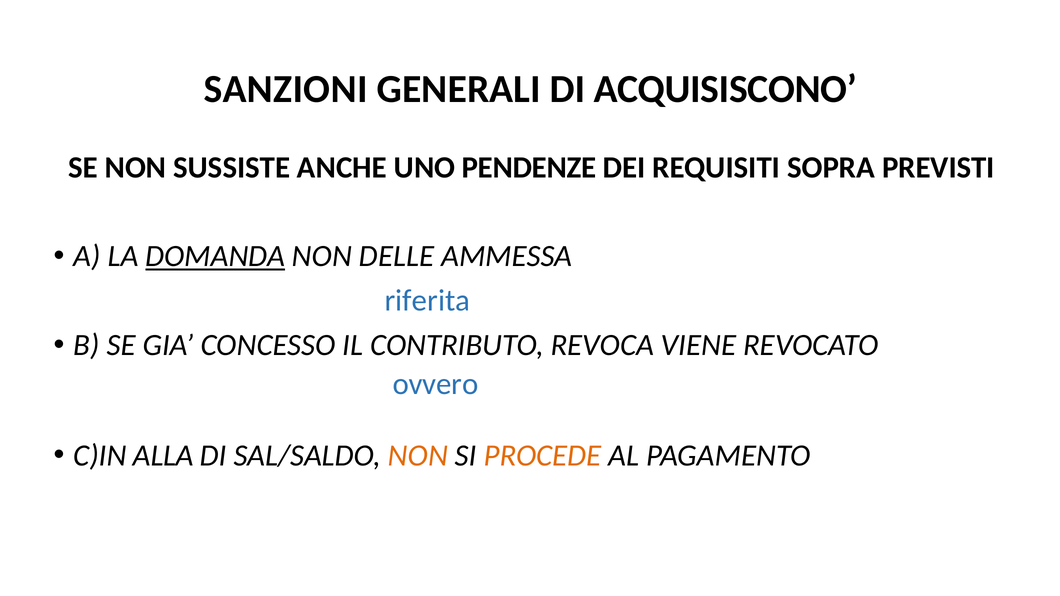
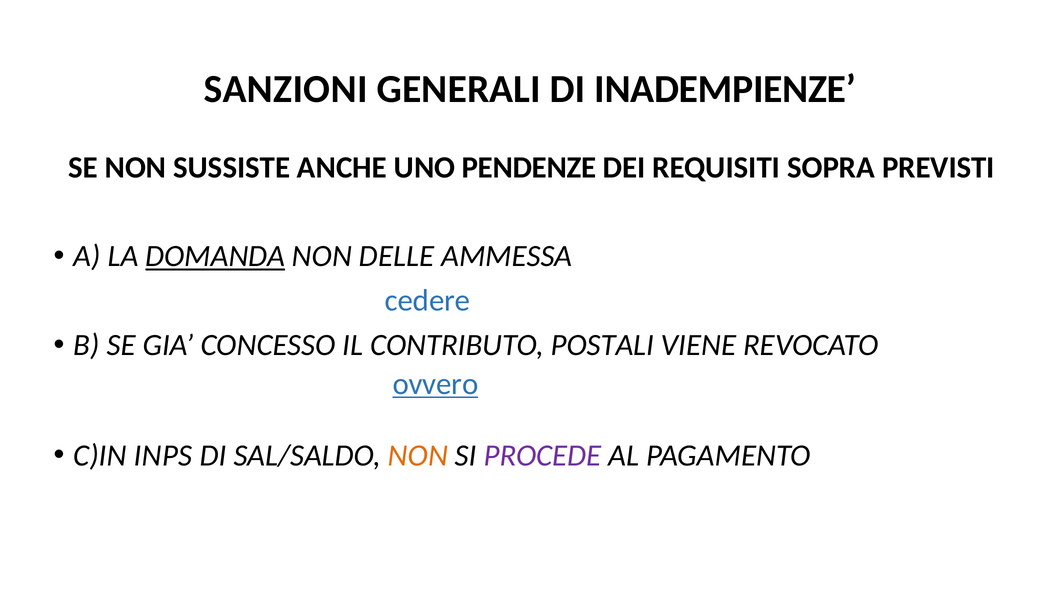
ACQUISISCONO: ACQUISISCONO -> INADEMPIENZE
riferita: riferita -> cedere
REVOCA: REVOCA -> POSTALI
ovvero underline: none -> present
ALLA: ALLA -> INPS
PROCEDE colour: orange -> purple
